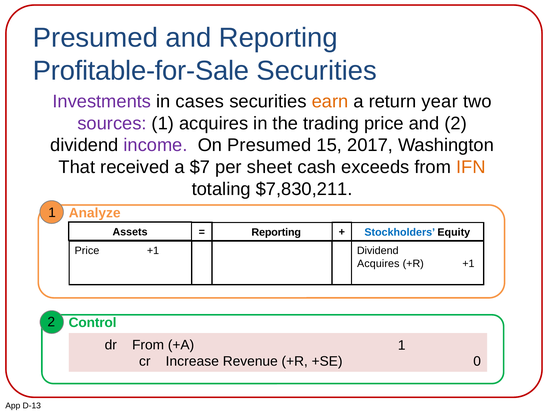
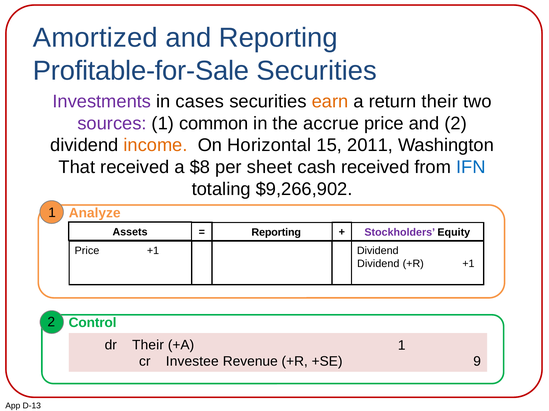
Presumed at (95, 38): Presumed -> Amortized
return year: year -> their
1 acquires: acquires -> common
trading: trading -> accrue
income colour: purple -> orange
On Presumed: Presumed -> Horizontal
2017: 2017 -> 2011
$7: $7 -> $8
cash exceeds: exceeds -> received
IFN colour: orange -> blue
$7,830,211: $7,830,211 -> $9,266,902
Stockholders colour: blue -> purple
Acquires at (378, 264): Acquires -> Dividend
dr From: From -> Their
Increase: Increase -> Investee
0: 0 -> 9
